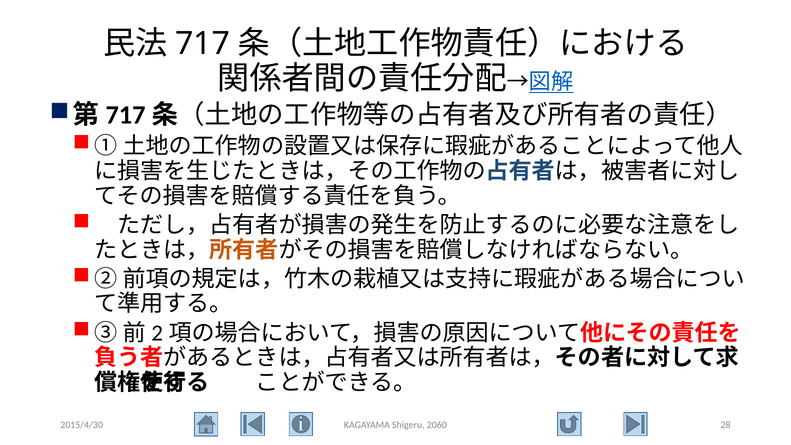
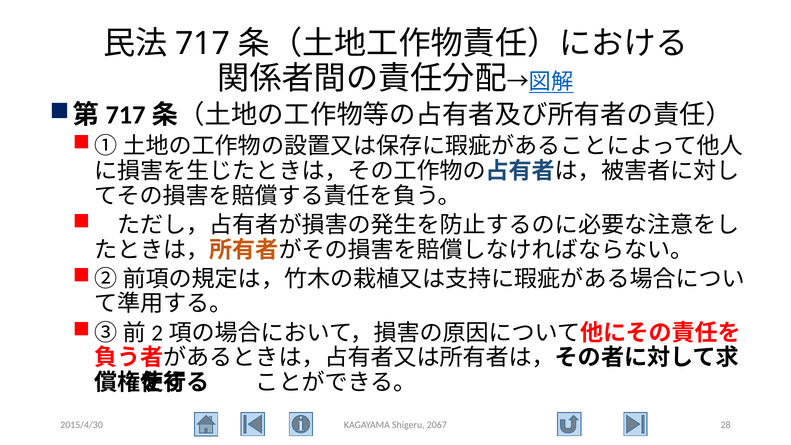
2060: 2060 -> 2067
